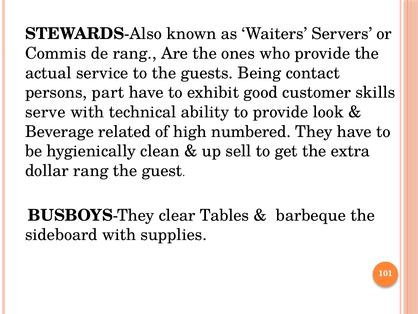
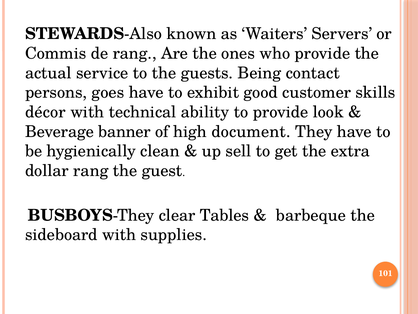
part: part -> goes
serve: serve -> décor
related: related -> banner
numbered: numbered -> document
